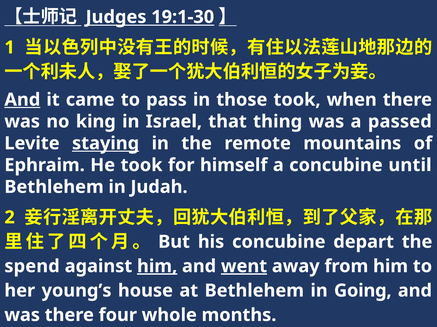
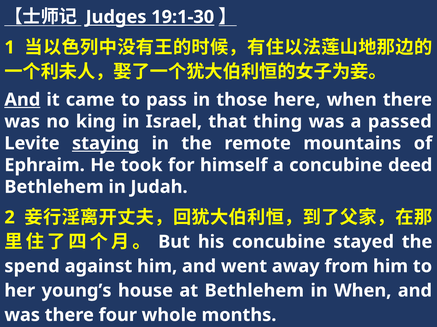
those took: took -> here
until: until -> deed
depart: depart -> stayed
him at (157, 267) underline: present -> none
went underline: present -> none
in Going: Going -> When
